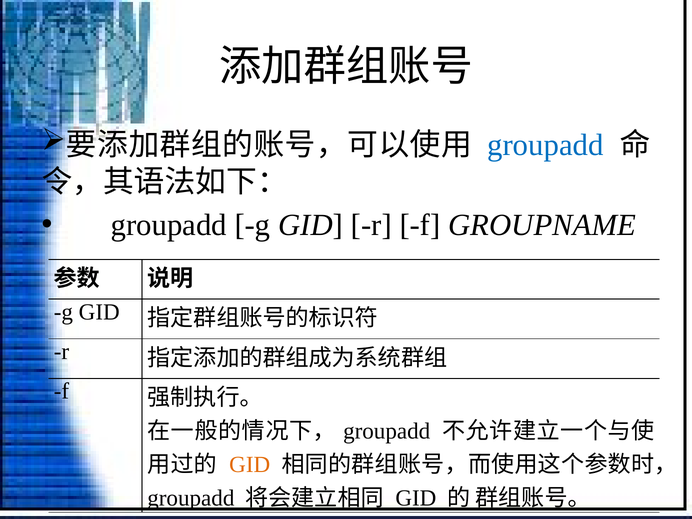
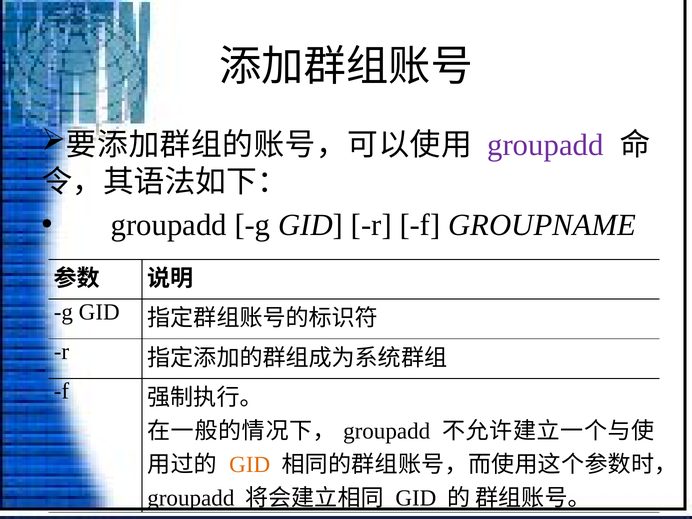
groupadd at (545, 145) colour: blue -> purple
